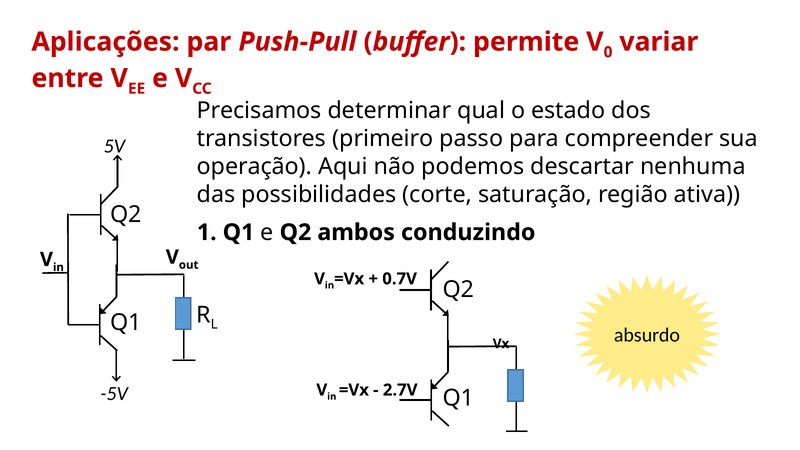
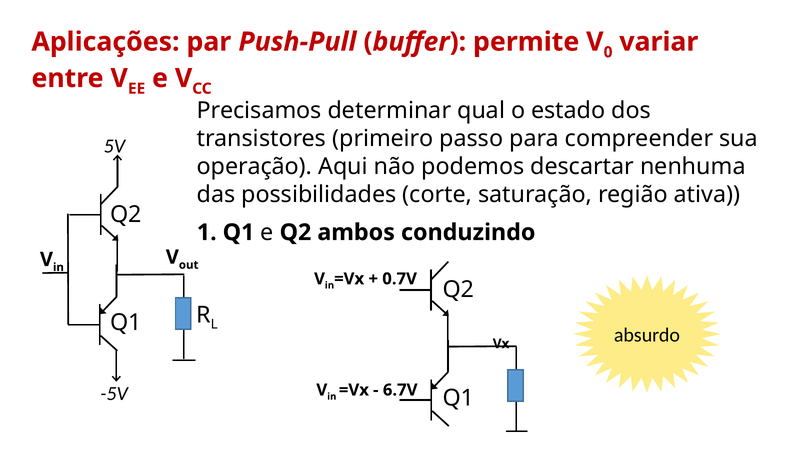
2.7V: 2.7V -> 6.7V
